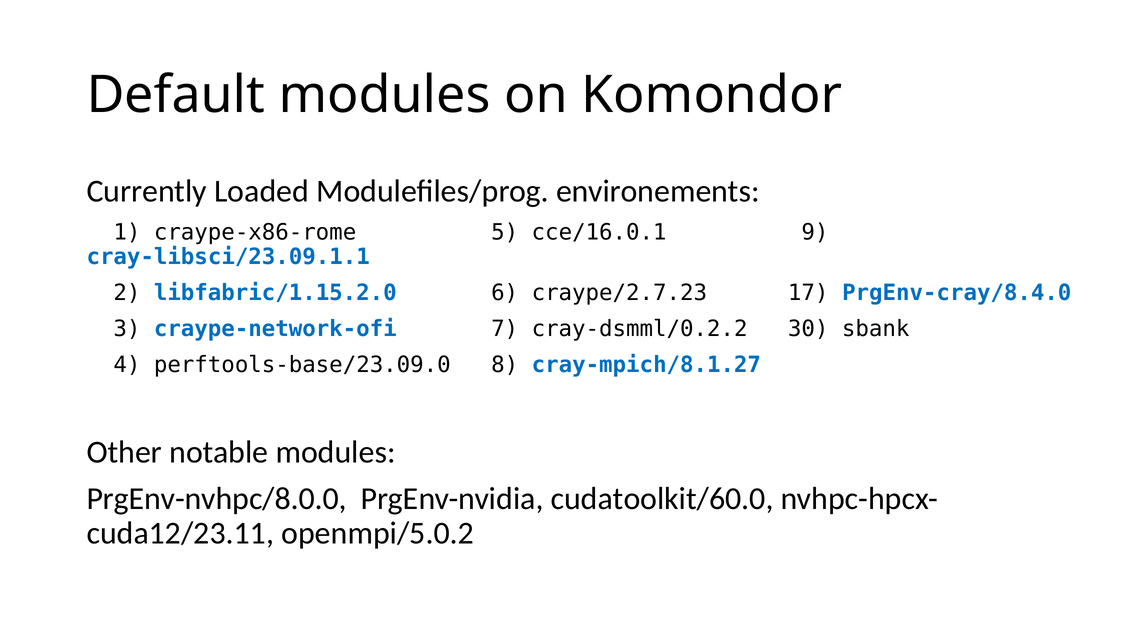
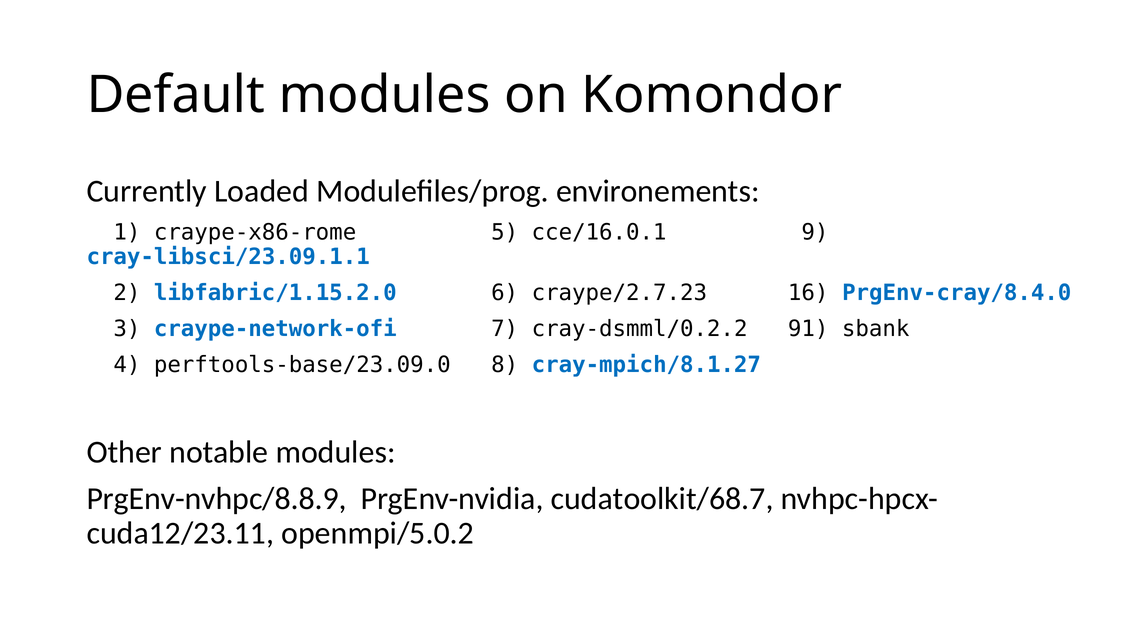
17: 17 -> 16
30: 30 -> 91
PrgEnv-nvhpc/8.0.0: PrgEnv-nvhpc/8.0.0 -> PrgEnv-nvhpc/8.8.9
cudatoolkit/60.0: cudatoolkit/60.0 -> cudatoolkit/68.7
